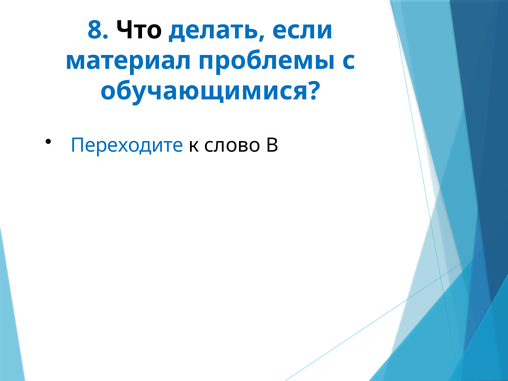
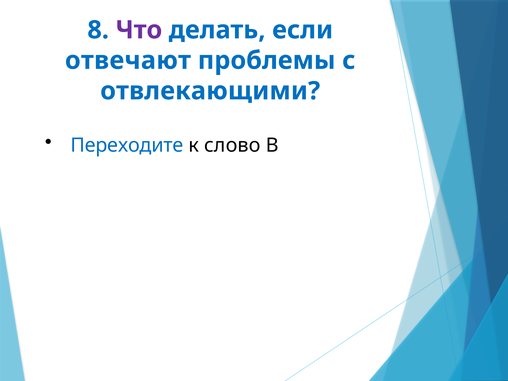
Что colour: black -> purple
материал: материал -> отвечают
обучающимися: обучающимися -> отвлекающими
